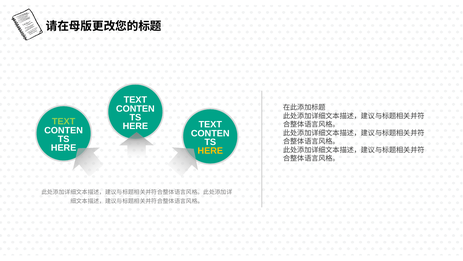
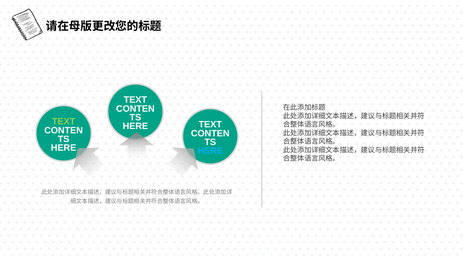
HERE at (210, 151) colour: yellow -> light blue
